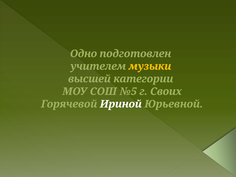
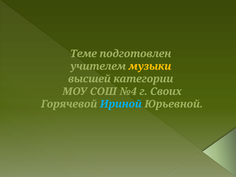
Одно: Одно -> Теме
№5: №5 -> №4
Ириной colour: white -> light blue
